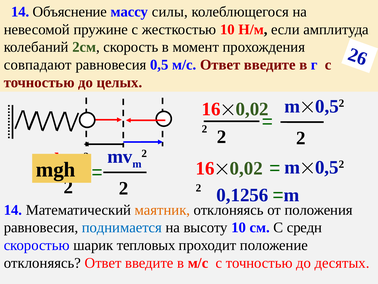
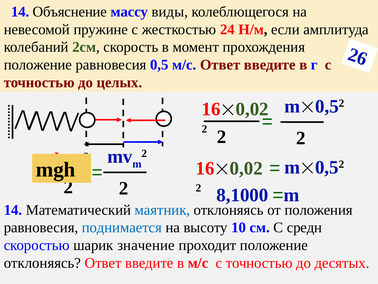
силы: силы -> виды
жесткостью 10: 10 -> 24
совпадают at (38, 65): совпадают -> положение
0,1256: 0,1256 -> 8,1000
маятник colour: orange -> blue
тепловых: тепловых -> значение
